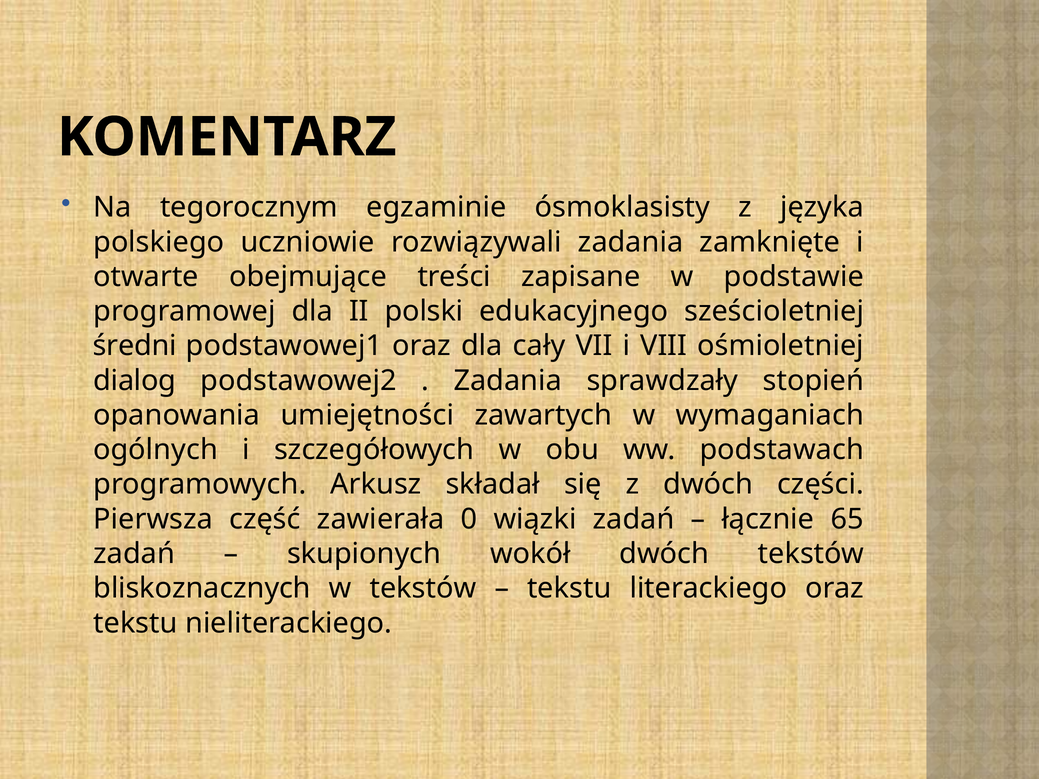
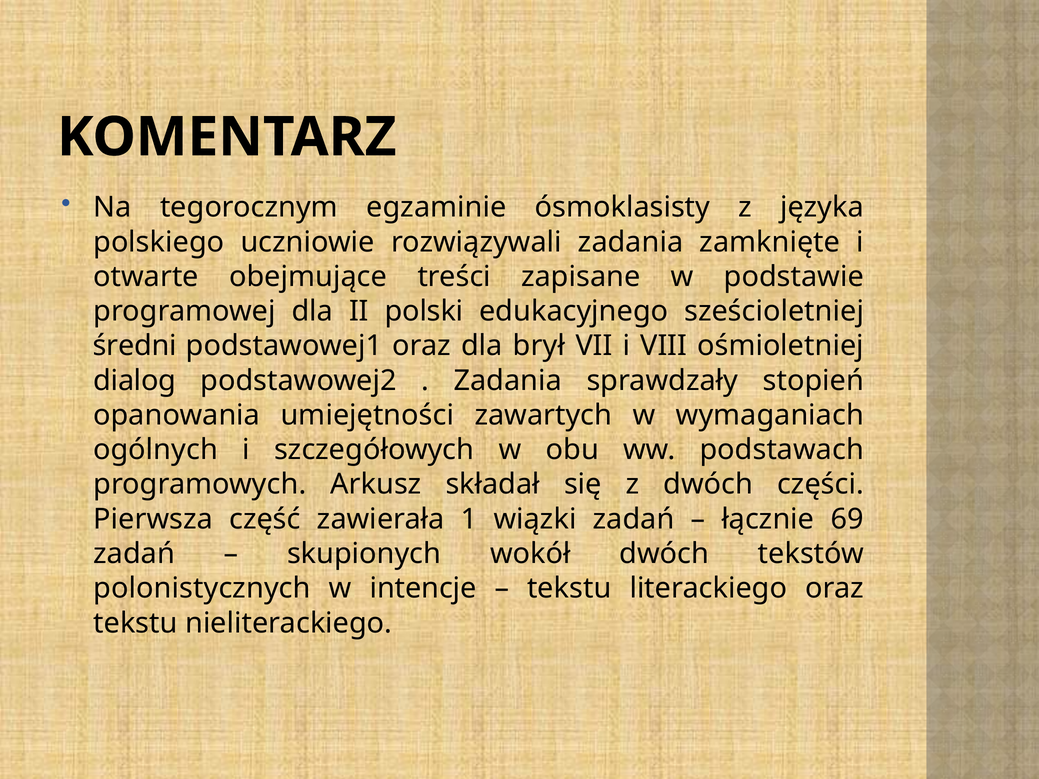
cały: cały -> brył
0: 0 -> 1
65: 65 -> 69
bliskoznacznych: bliskoznacznych -> polonistycznych
w tekstów: tekstów -> intencje
